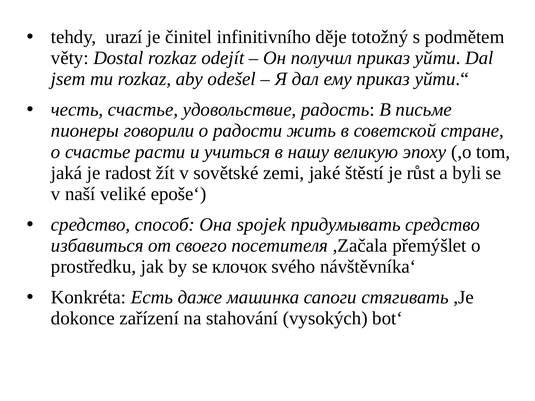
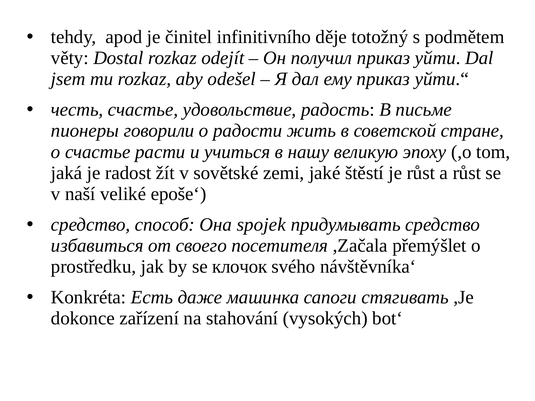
urazí: urazí -> apod
a byli: byli -> růst
